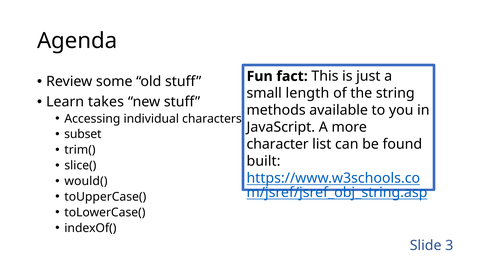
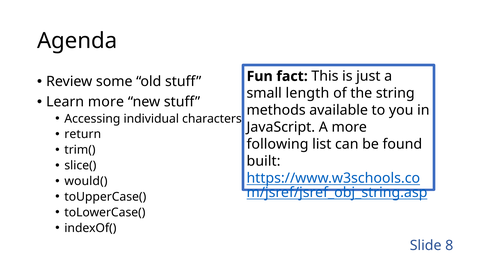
Learn takes: takes -> more
subset: subset -> return
character: character -> following
3: 3 -> 8
